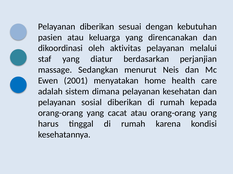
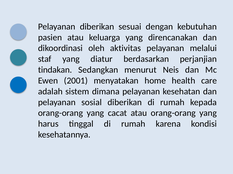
massage: massage -> tindakan
